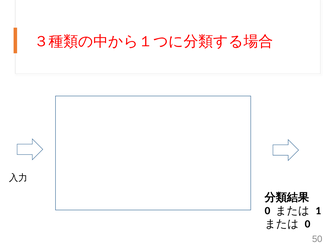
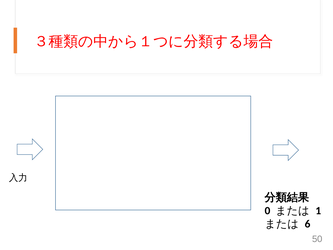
0 at (308, 224): 0 -> 6
